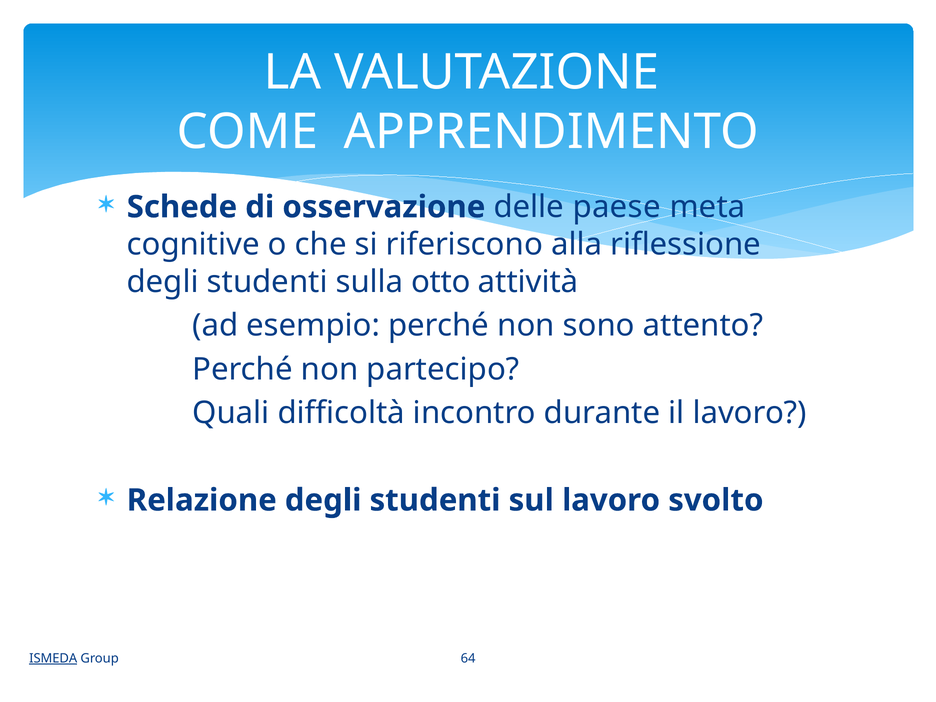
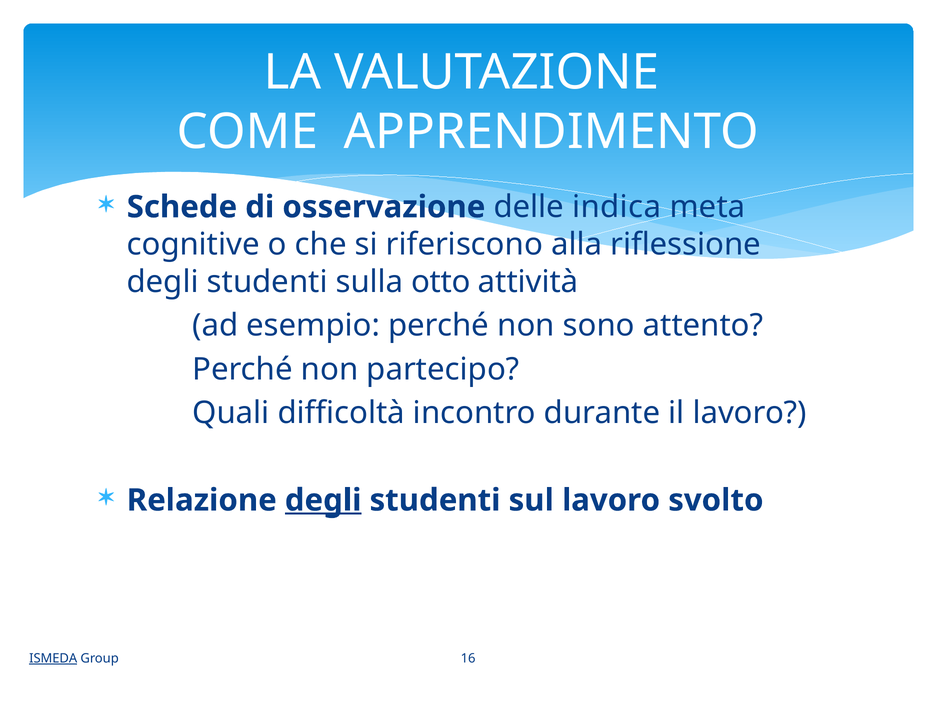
paese: paese -> indica
degli at (323, 500) underline: none -> present
64: 64 -> 16
